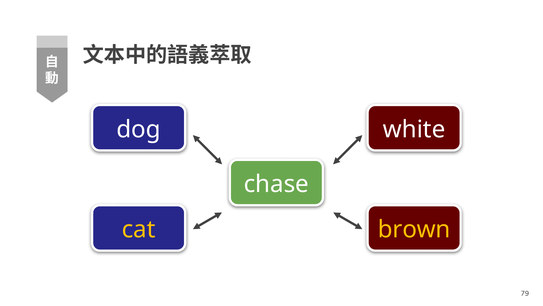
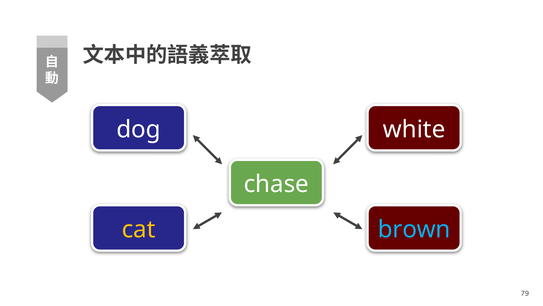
brown colour: yellow -> light blue
